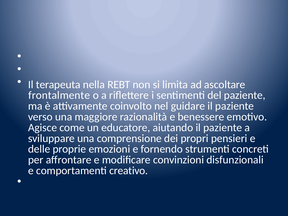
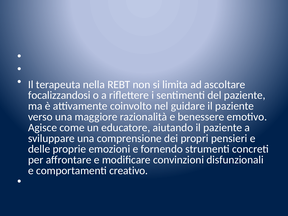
frontalmente: frontalmente -> focalizzandosi
